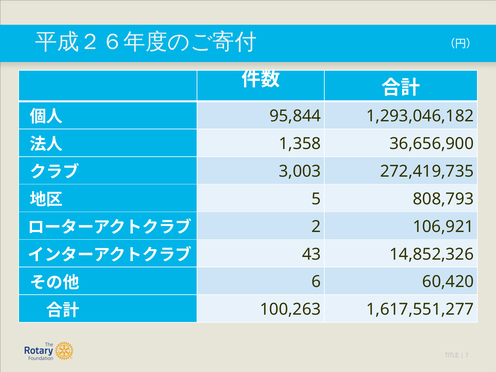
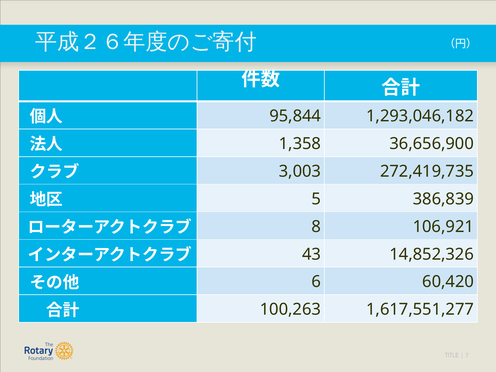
808,793: 808,793 -> 386,839
2: 2 -> 8
